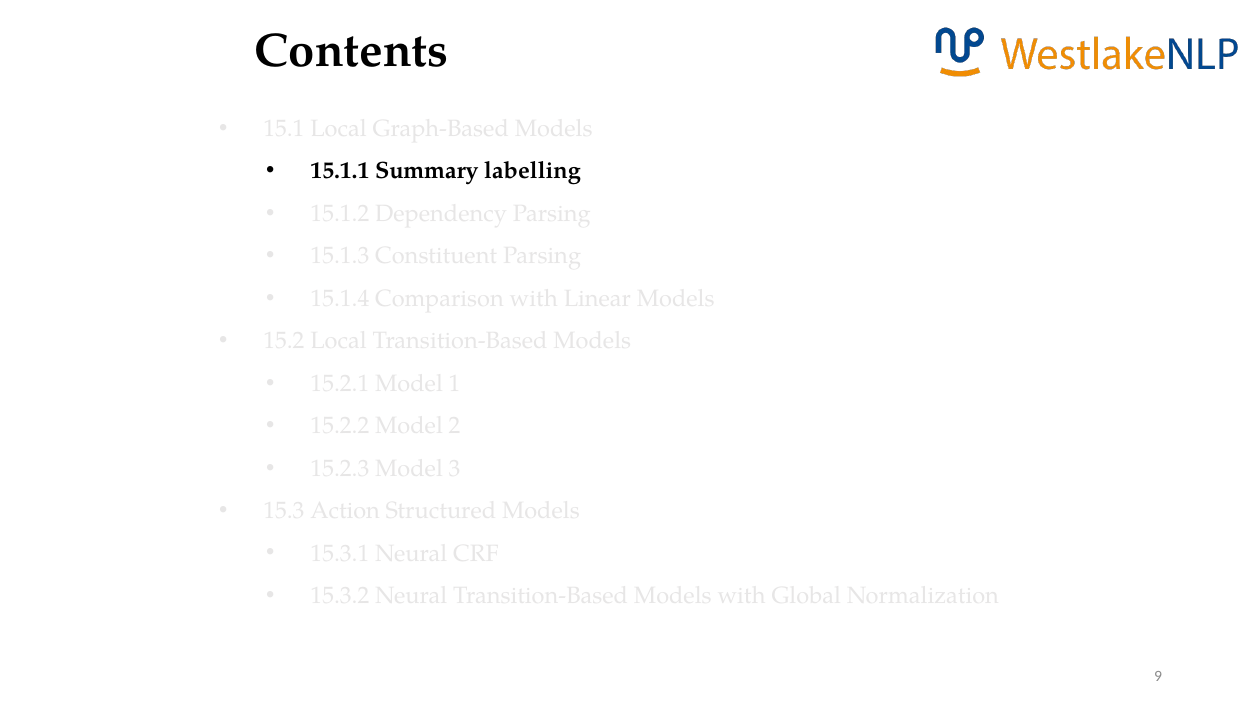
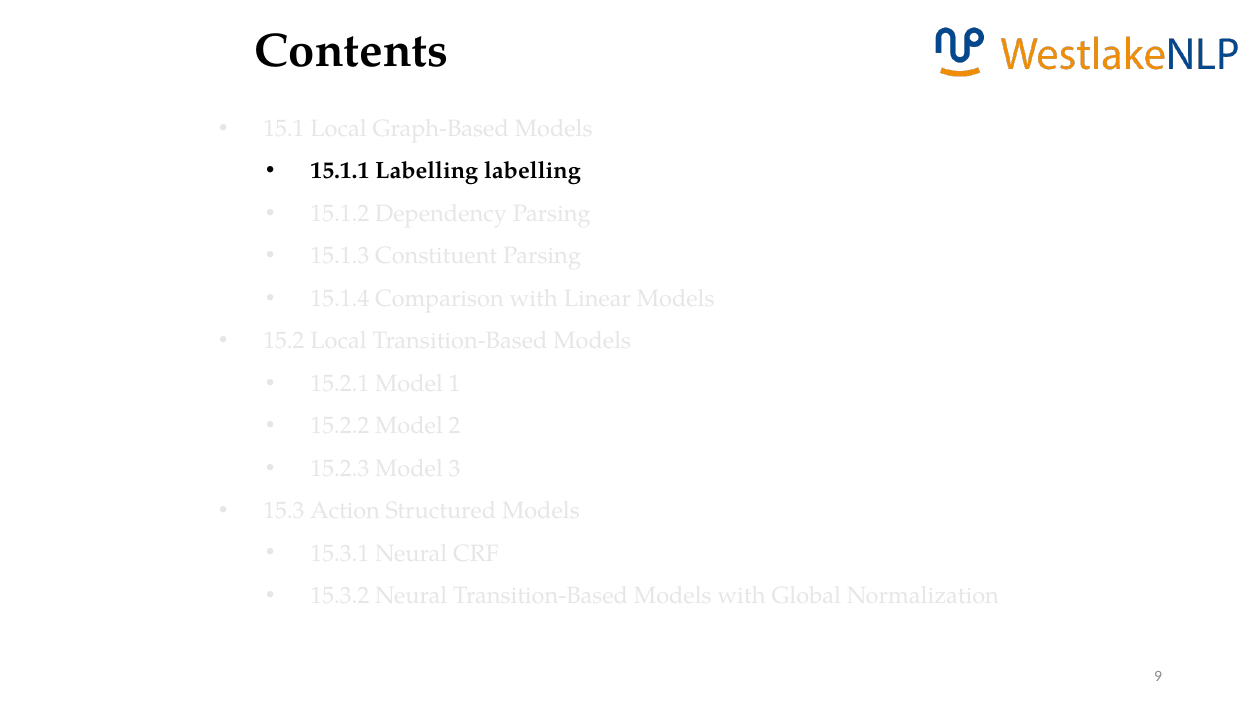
15.1.1 Summary: Summary -> Labelling
